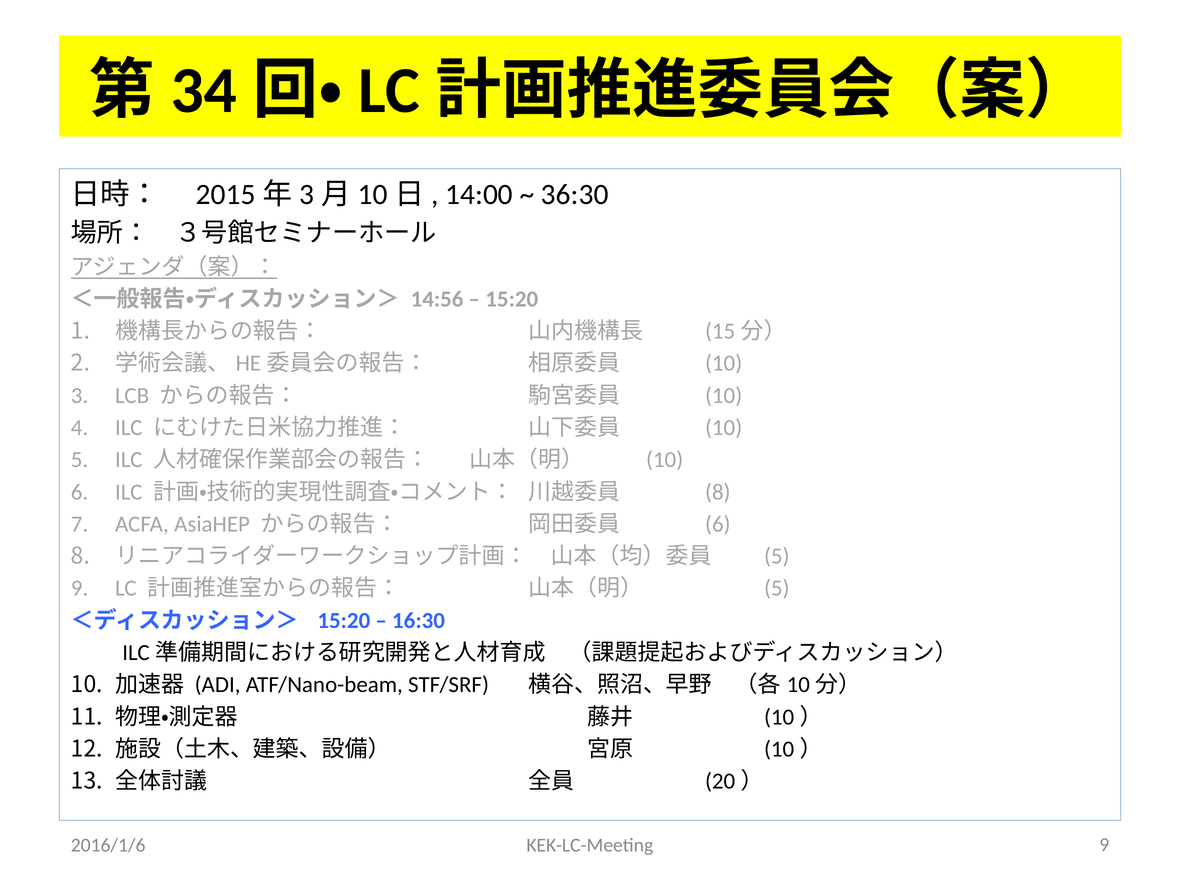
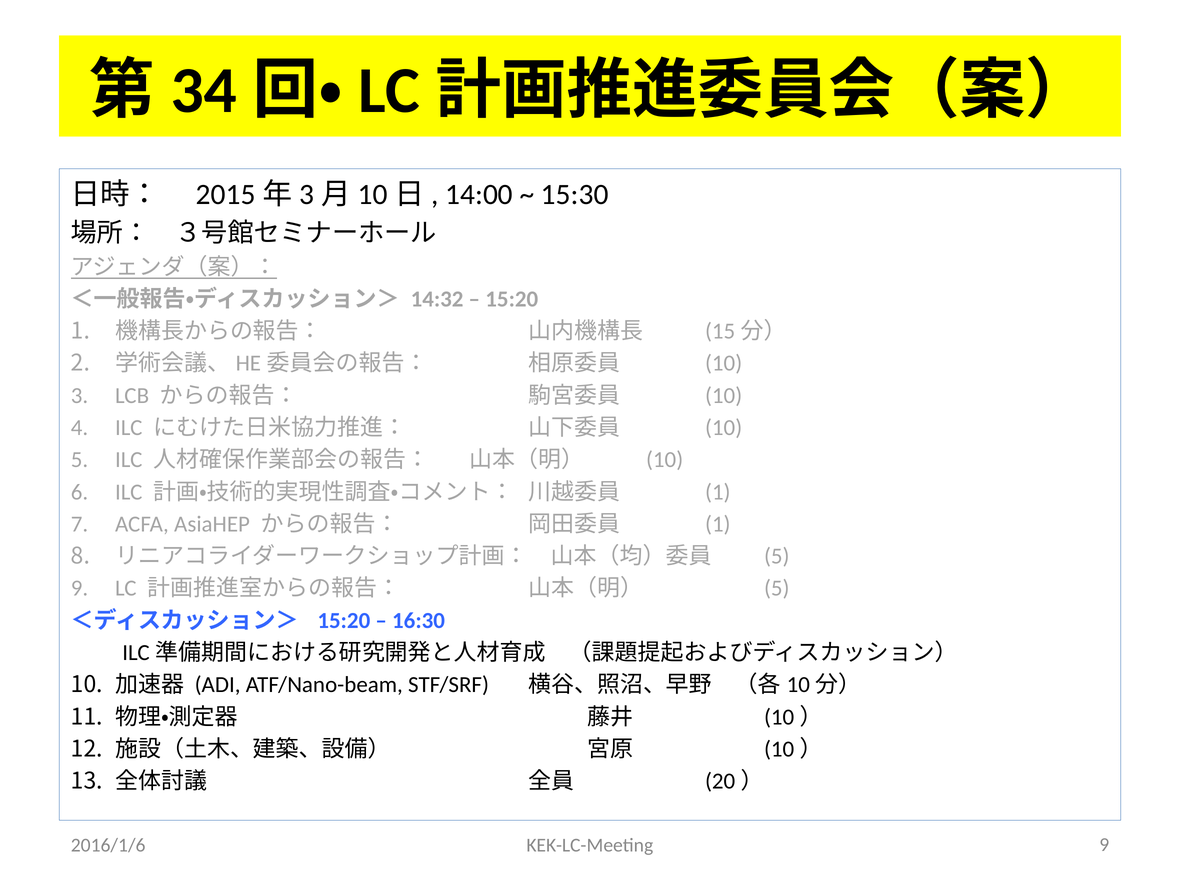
36:30: 36:30 -> 15:30
14:56: 14:56 -> 14:32
8 at (718, 492): 8 -> 1
6 at (718, 524): 6 -> 1
